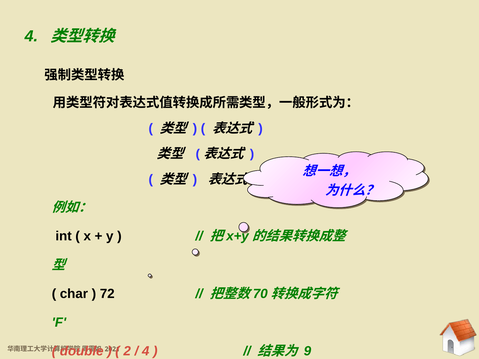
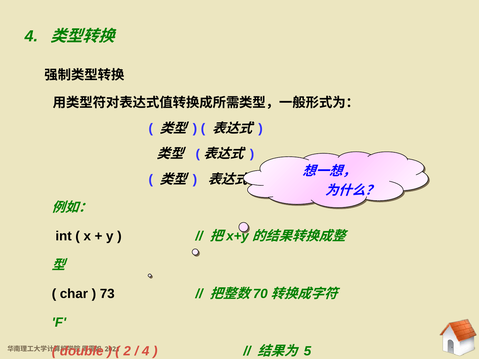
72: 72 -> 73
9: 9 -> 5
